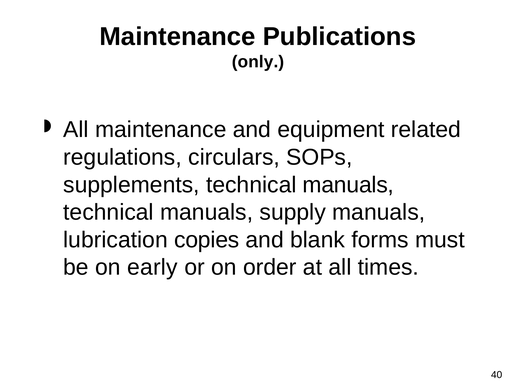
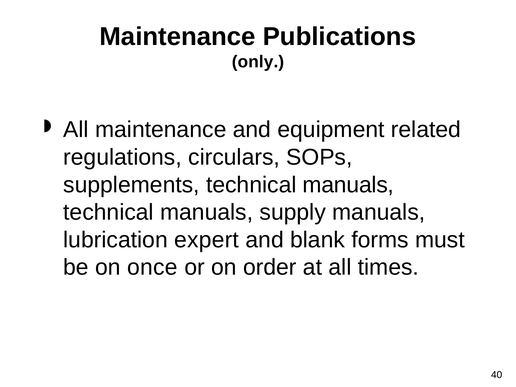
copies: copies -> expert
early: early -> once
